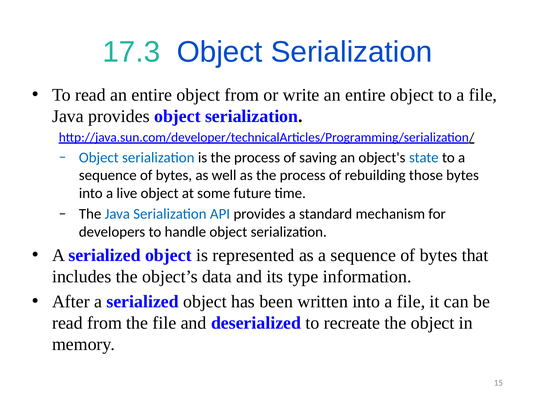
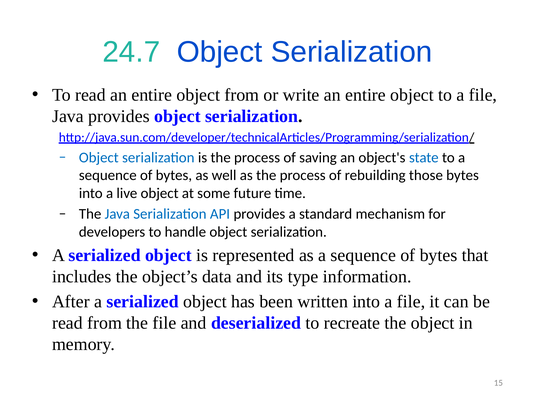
17.3: 17.3 -> 24.7
